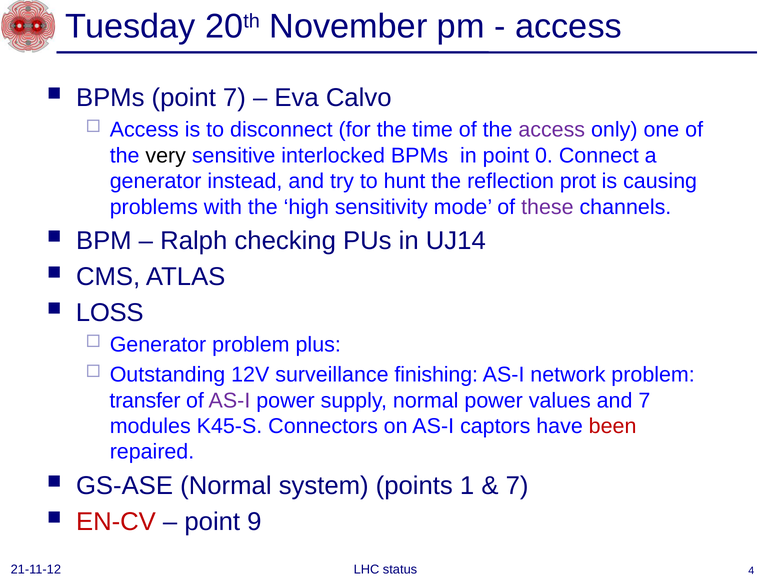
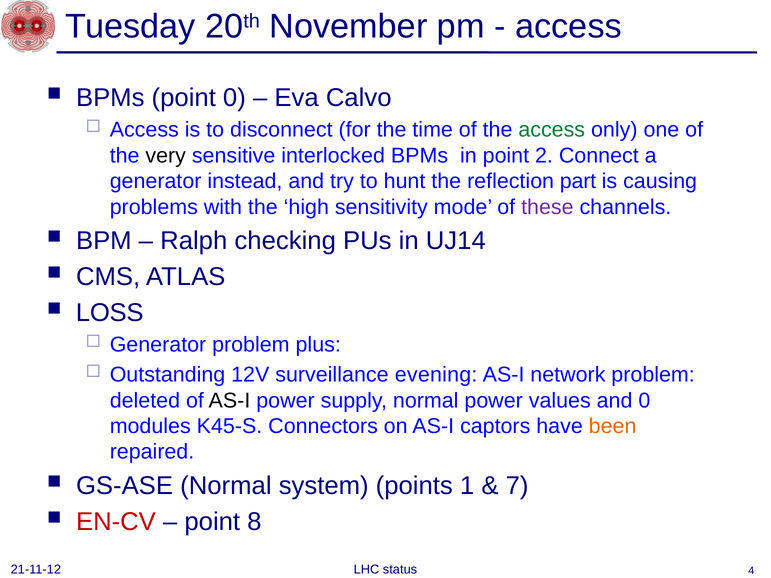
point 7: 7 -> 0
access at (552, 130) colour: purple -> green
0: 0 -> 2
prot: prot -> part
finishing: finishing -> evening
transfer: transfer -> deleted
AS-I at (229, 401) colour: purple -> black
and 7: 7 -> 0
been colour: red -> orange
9: 9 -> 8
